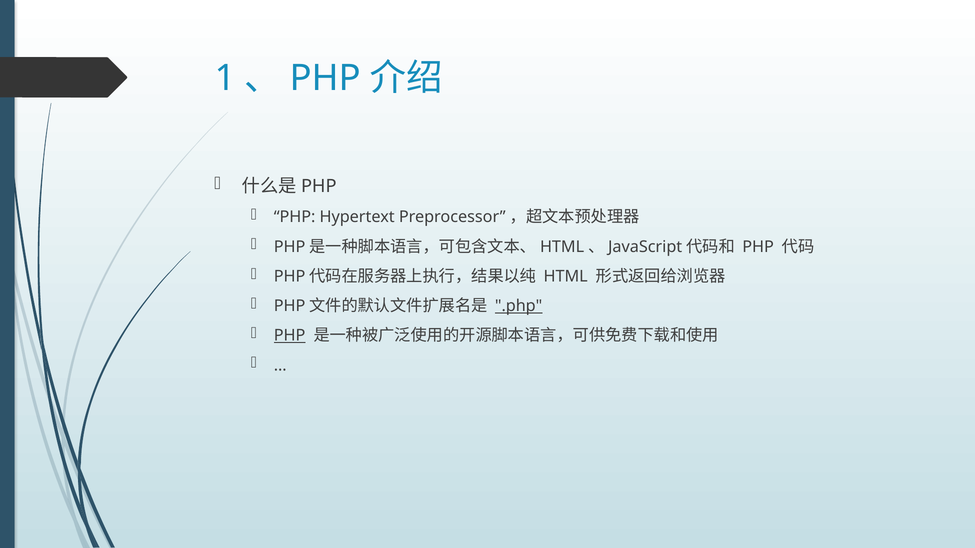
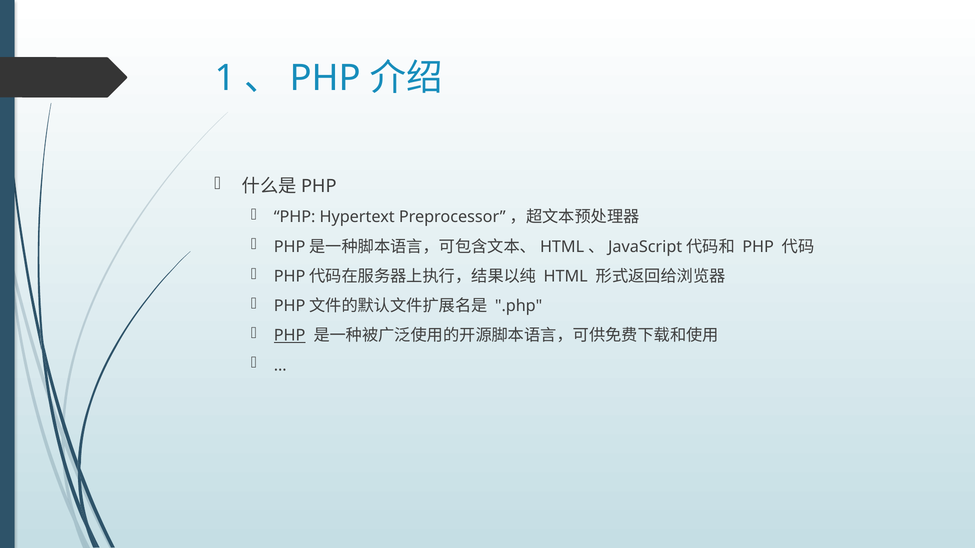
.php underline: present -> none
